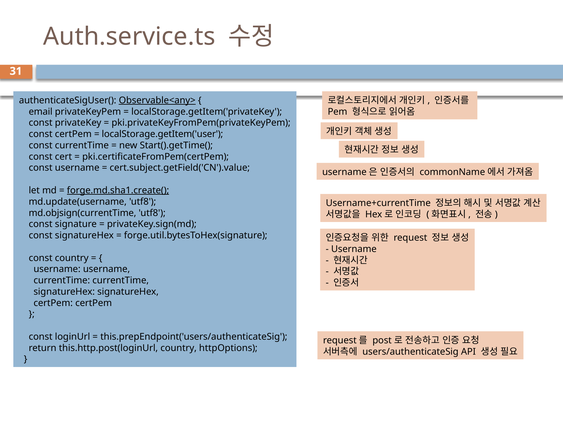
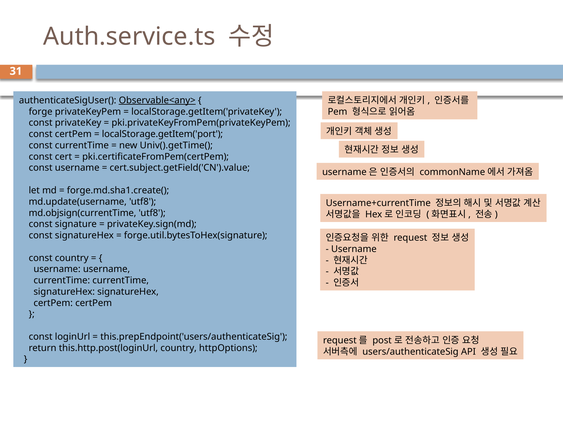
email: email -> forge
localStorage.getItem('user: localStorage.getItem('user -> localStorage.getItem('port
Start().getTime(: Start().getTime( -> Univ().getTime(
forge.md.sha1.create( underline: present -> none
